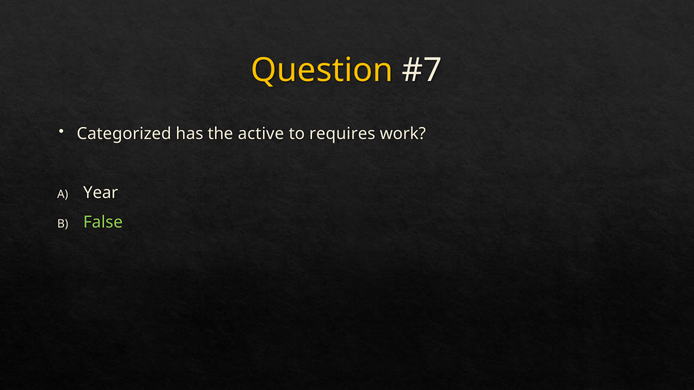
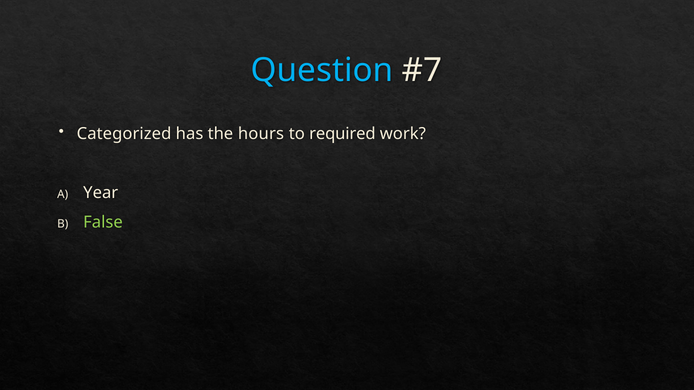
Question colour: yellow -> light blue
active: active -> hours
requires: requires -> required
